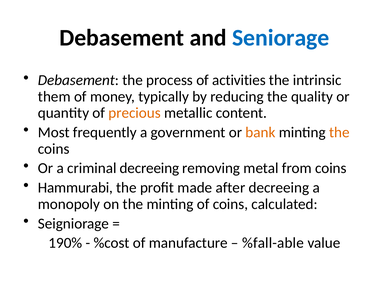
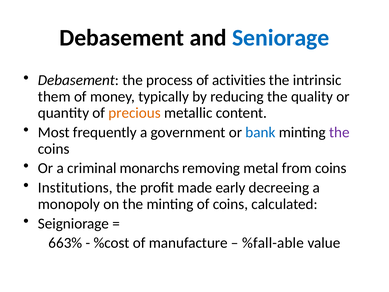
bank colour: orange -> blue
the at (339, 132) colour: orange -> purple
criminal decreeing: decreeing -> monarchs
Hammurabi: Hammurabi -> Institutions
after: after -> early
190%: 190% -> 663%
